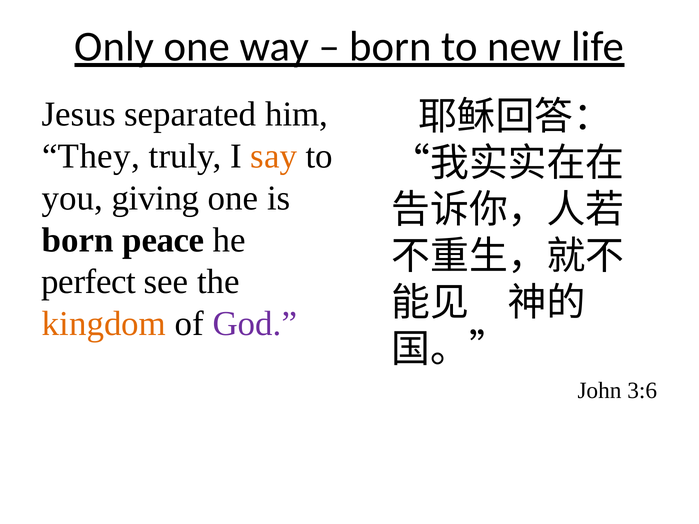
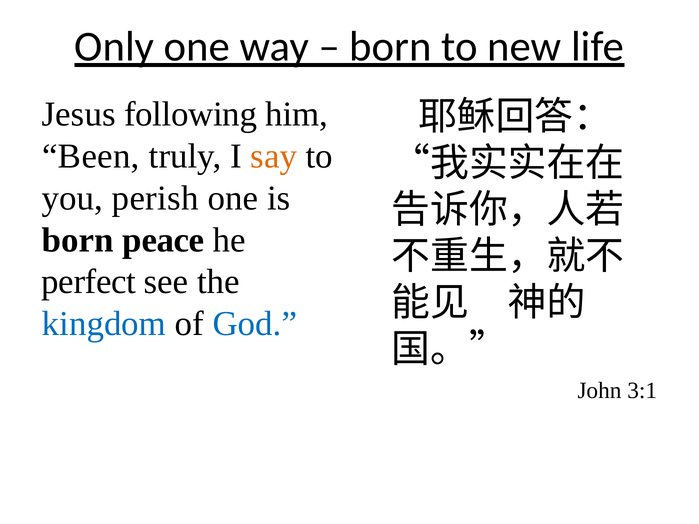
separated: separated -> following
They: They -> Been
giving: giving -> perish
kingdom colour: orange -> blue
God colour: purple -> blue
3:6: 3:6 -> 3:1
